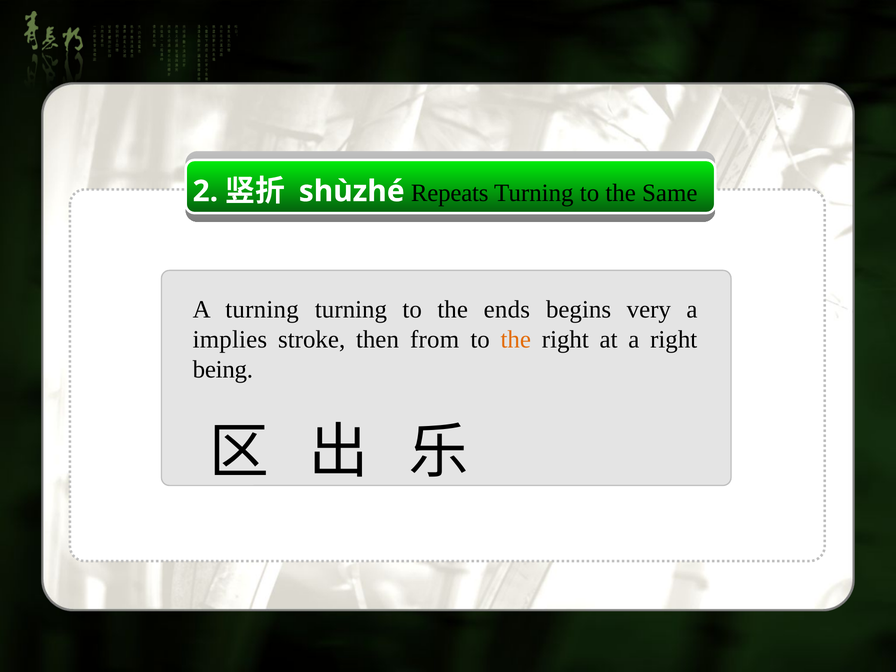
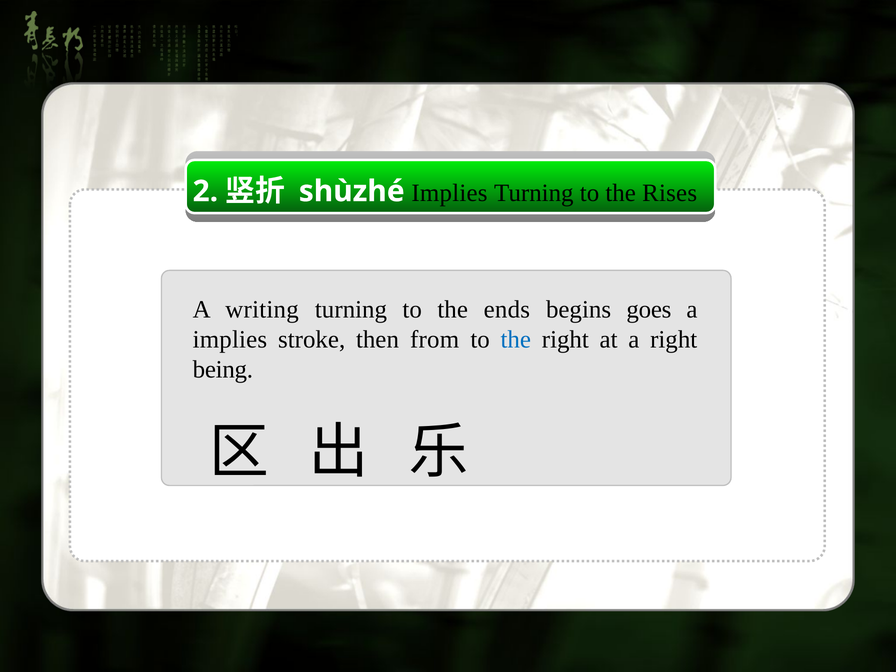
shùzhé Repeats: Repeats -> Implies
Same: Same -> Rises
A turning: turning -> writing
very: very -> goes
the at (516, 340) colour: orange -> blue
